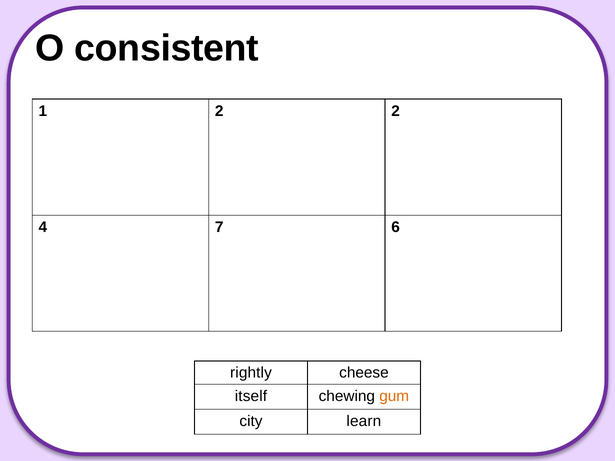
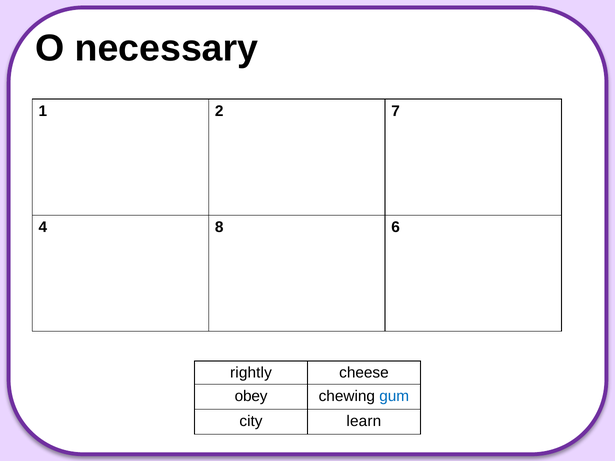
consistent: consistent -> necessary
2 2: 2 -> 7
7: 7 -> 8
itself: itself -> obey
gum colour: orange -> blue
